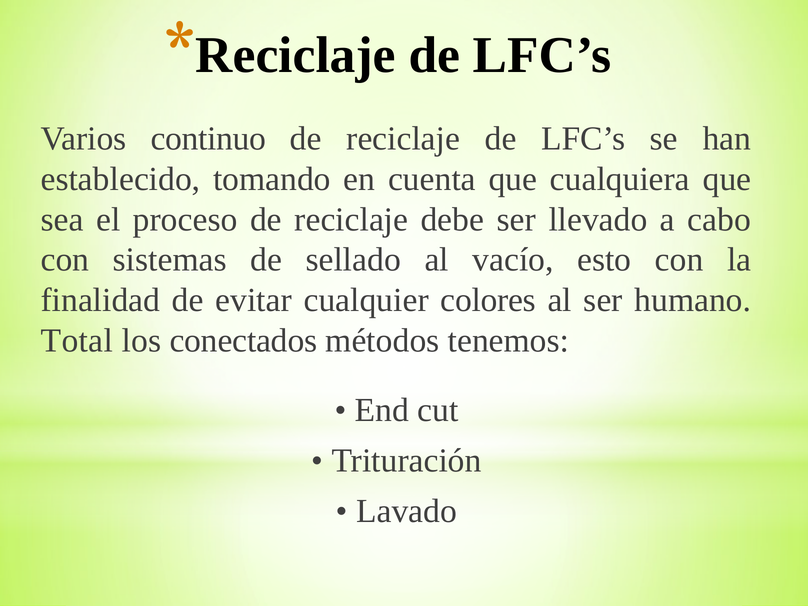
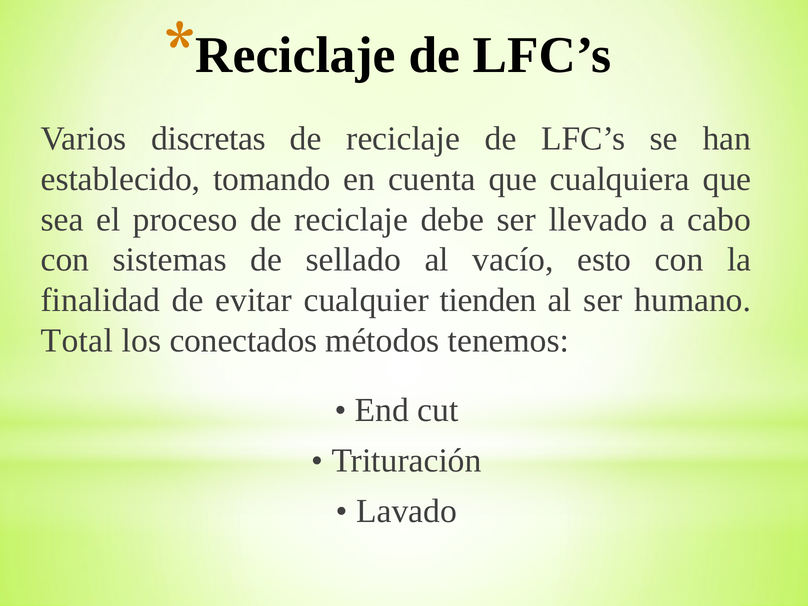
continuo: continuo -> discretas
colores: colores -> tienden
